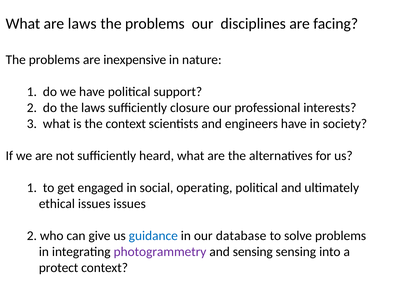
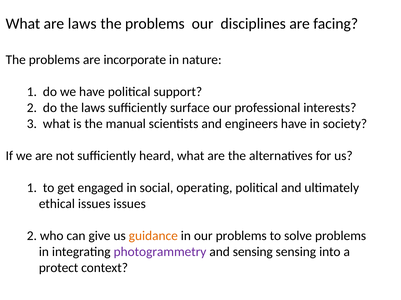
inexpensive: inexpensive -> incorporate
closure: closure -> surface
the context: context -> manual
guidance colour: blue -> orange
our database: database -> problems
